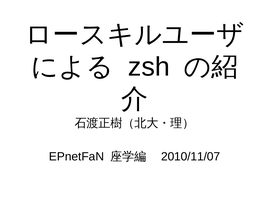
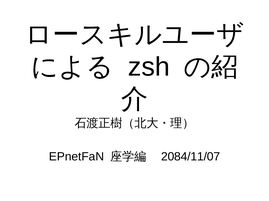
2010/11/07: 2010/11/07 -> 2084/11/07
